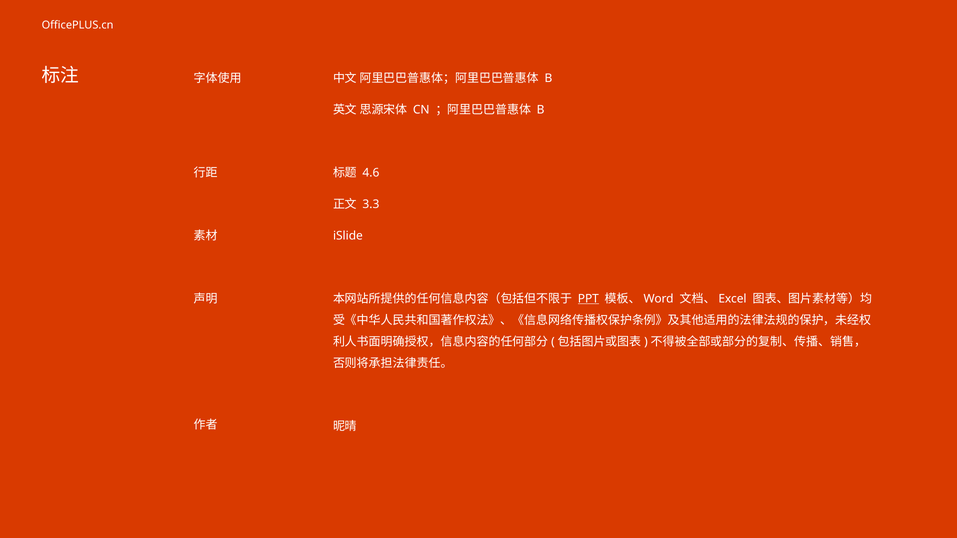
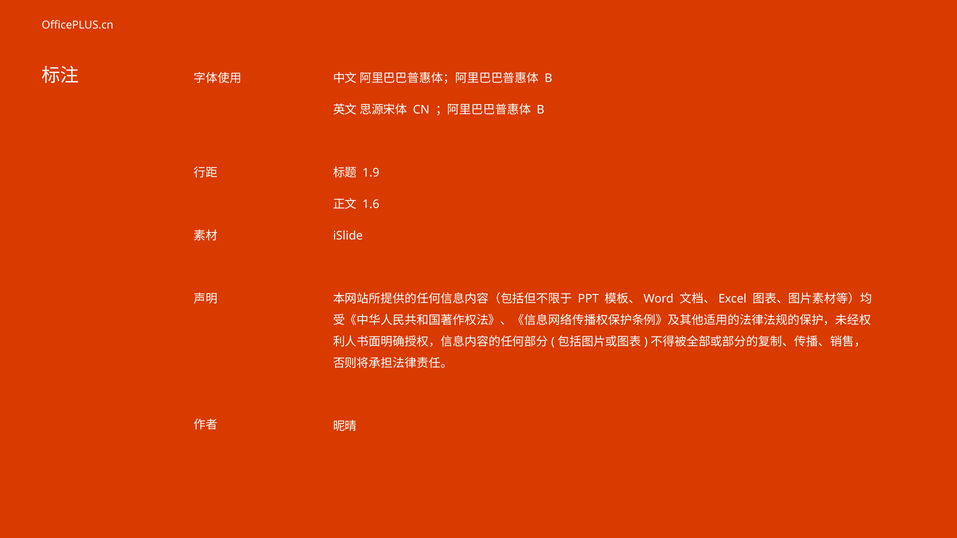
4.6: 4.6 -> 1.9
3.3: 3.3 -> 1.6
PPT underline: present -> none
